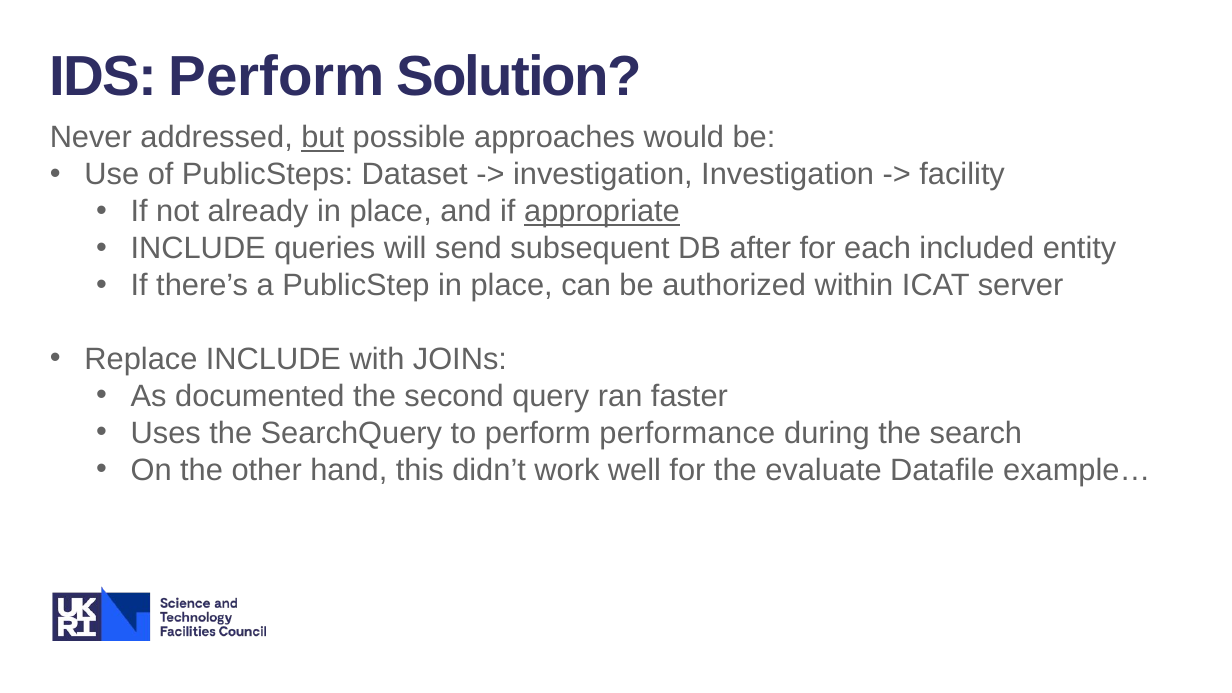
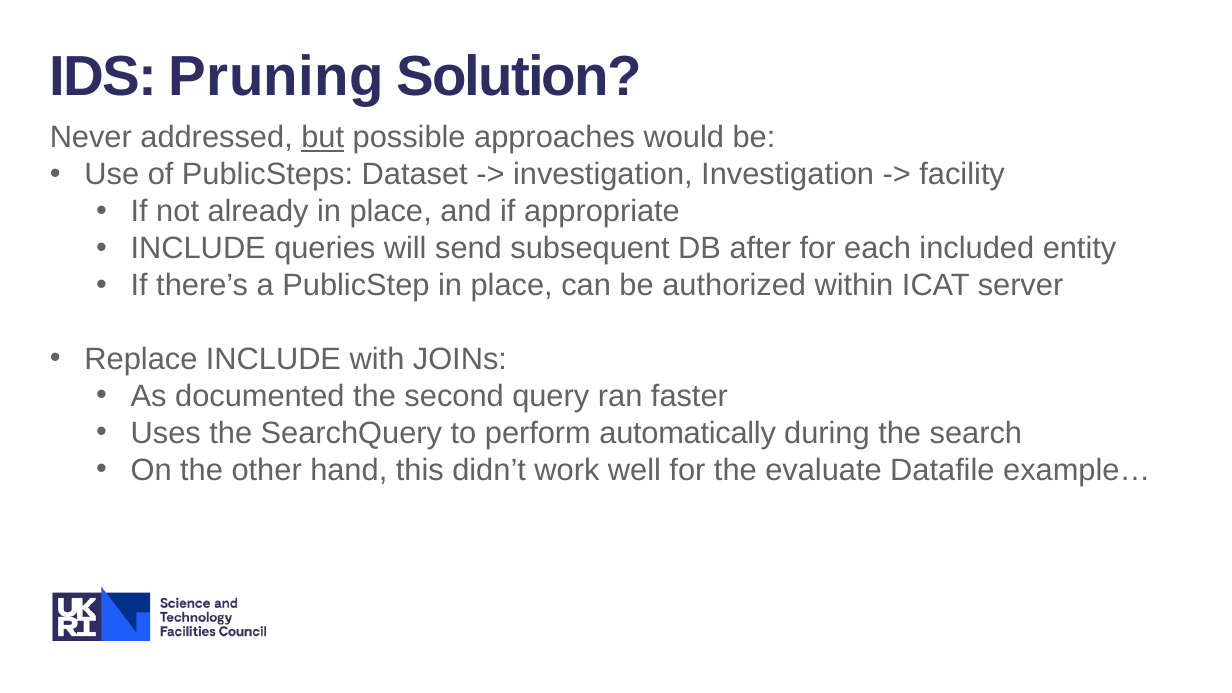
IDS Perform: Perform -> Pruning
appropriate underline: present -> none
performance: performance -> automatically
